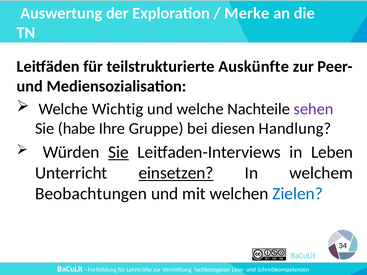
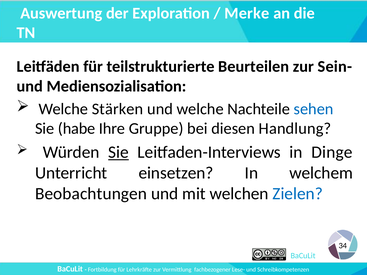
Auskünfte: Auskünfte -> Beurteilen
Peer-: Peer- -> Sein-
Wichtig: Wichtig -> Stärken
sehen colour: purple -> blue
Leben: Leben -> Dinge
einsetzen underline: present -> none
